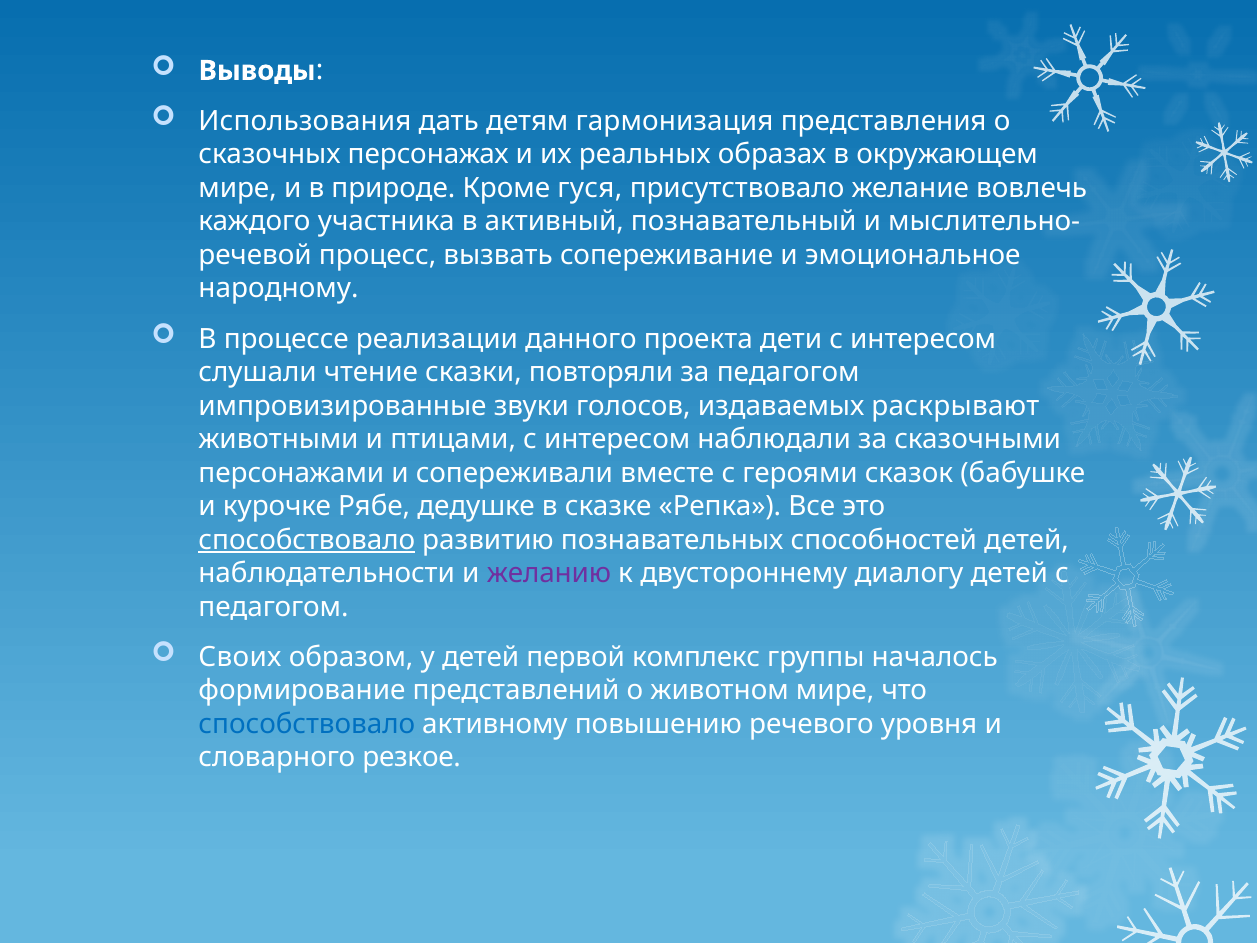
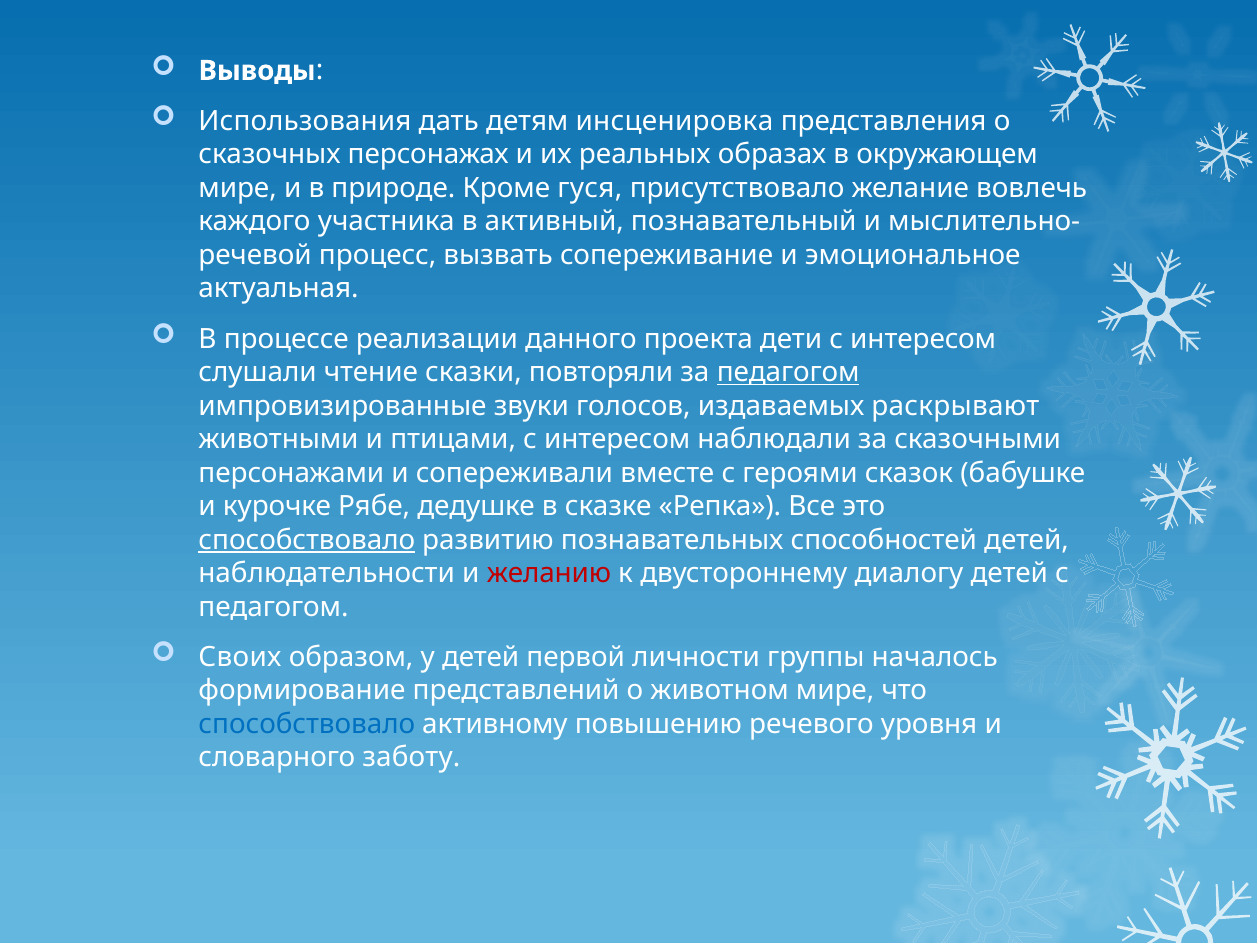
гармонизация: гармонизация -> инсценировка
народному: народному -> актуальная
педагогом at (788, 372) underline: none -> present
желанию colour: purple -> red
комплекс: комплекс -> личности
резкое: резкое -> заботу
